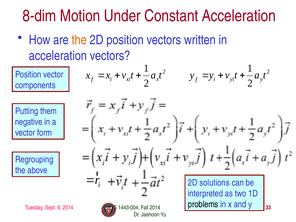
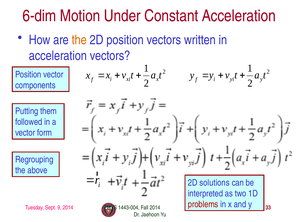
8-dim: 8-dim -> 6-dim
negative: negative -> followed
problems colour: black -> red
